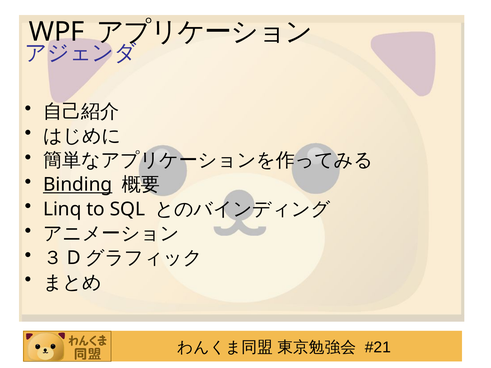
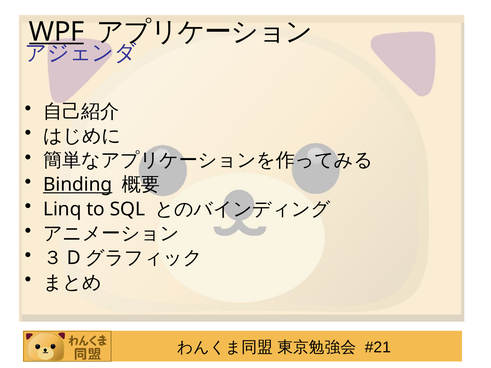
WPF underline: none -> present
